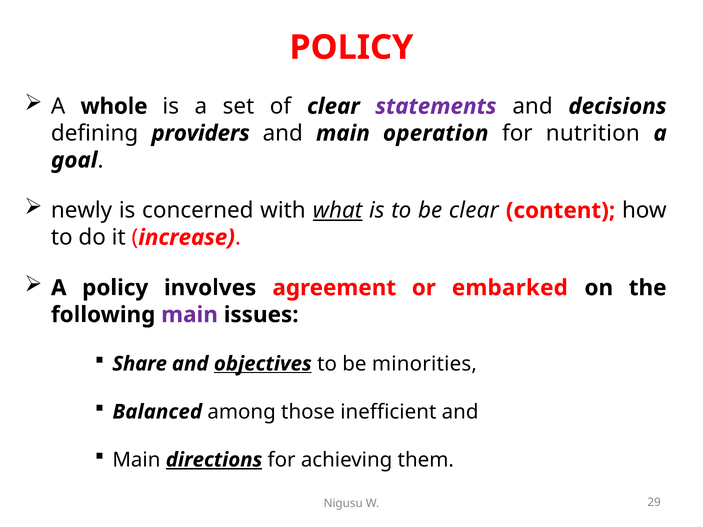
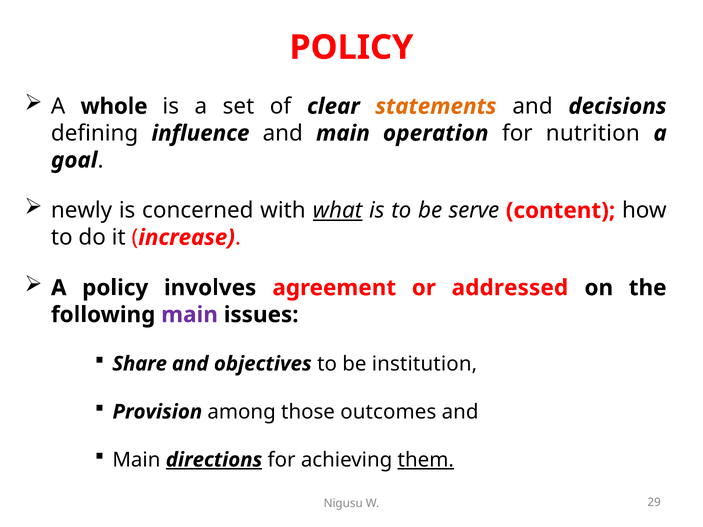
statements colour: purple -> orange
providers: providers -> influence
be clear: clear -> serve
embarked: embarked -> addressed
objectives underline: present -> none
minorities: minorities -> institution
Balanced: Balanced -> Provision
inefficient: inefficient -> outcomes
them underline: none -> present
